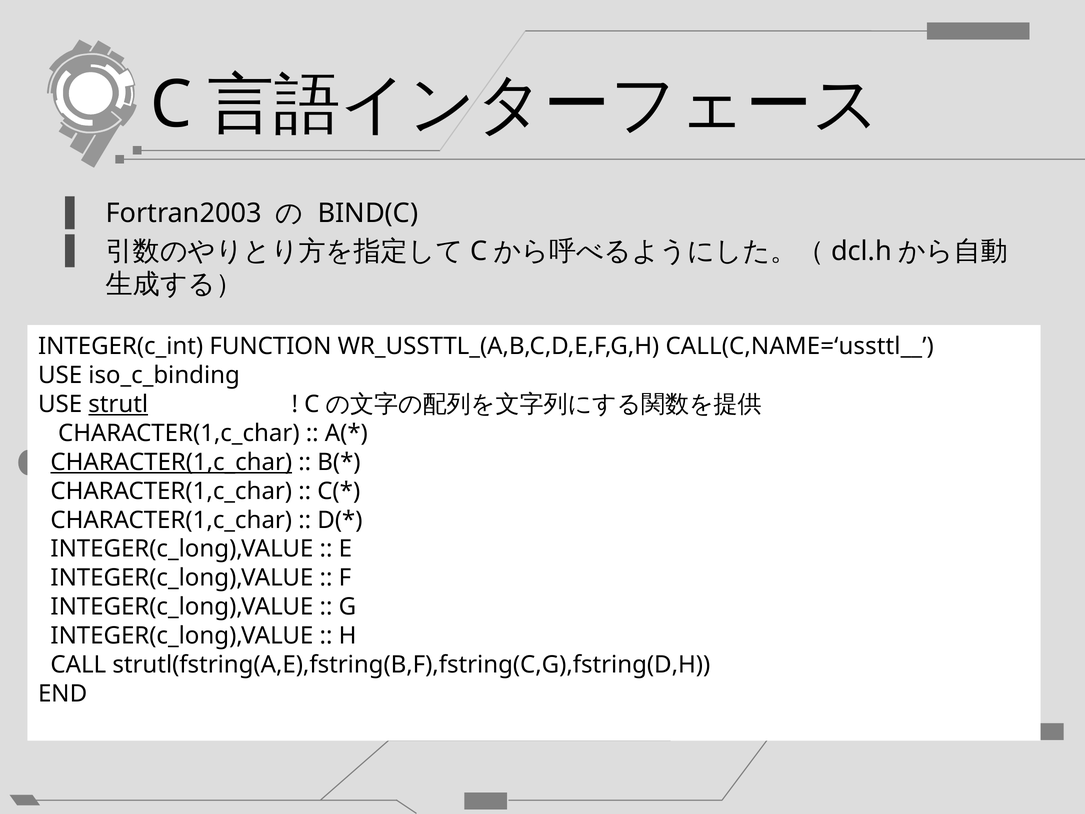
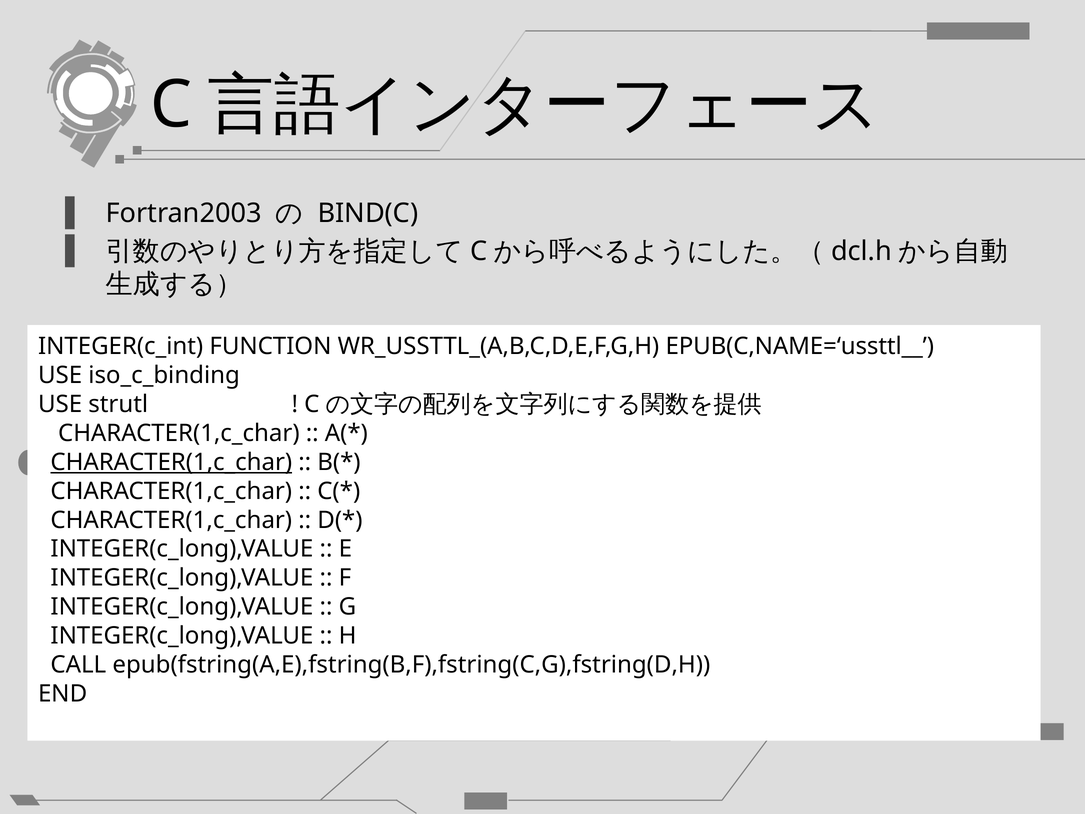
CALL(C,NAME=‘ussttl__: CALL(C,NAME=‘ussttl__ -> EPUB(C,NAME=‘ussttl__
strutl underline: present -> none
strutl(fstring(A,E),fstring(B,F),fstring(C,G),fstring(D,H: strutl(fstring(A,E),fstring(B,F),fstring(C,G),fstring(D,H -> epub(fstring(A,E),fstring(B,F),fstring(C,G),fstring(D,H
